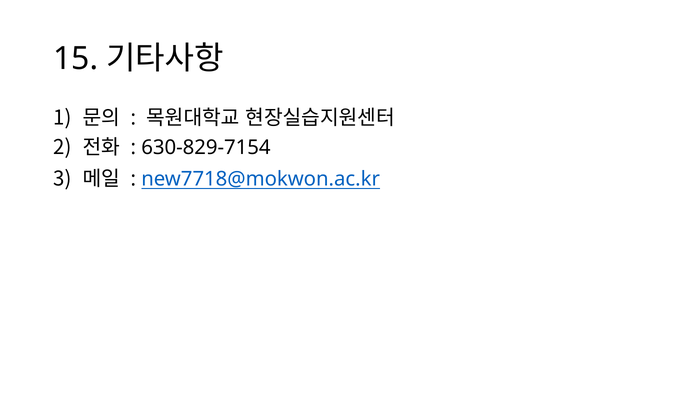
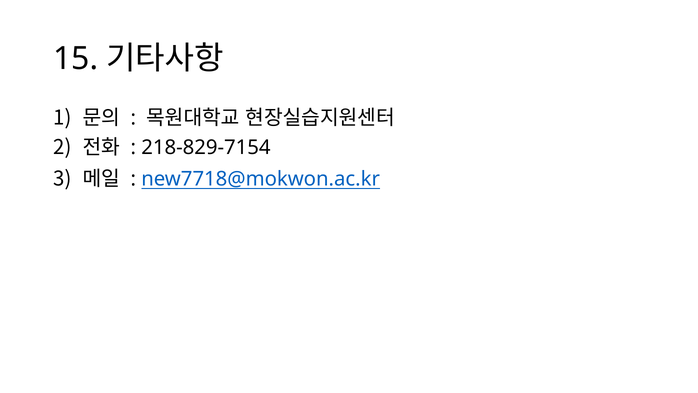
630-829-7154: 630-829-7154 -> 218-829-7154
